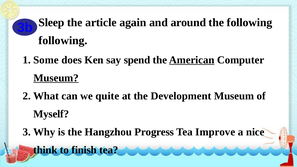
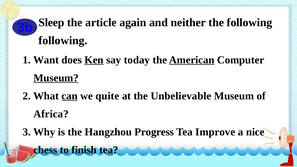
around: around -> neither
Some: Some -> Want
Ken underline: none -> present
spend: spend -> today
can underline: none -> present
Development: Development -> Unbelievable
Myself: Myself -> Africa
think: think -> chess
